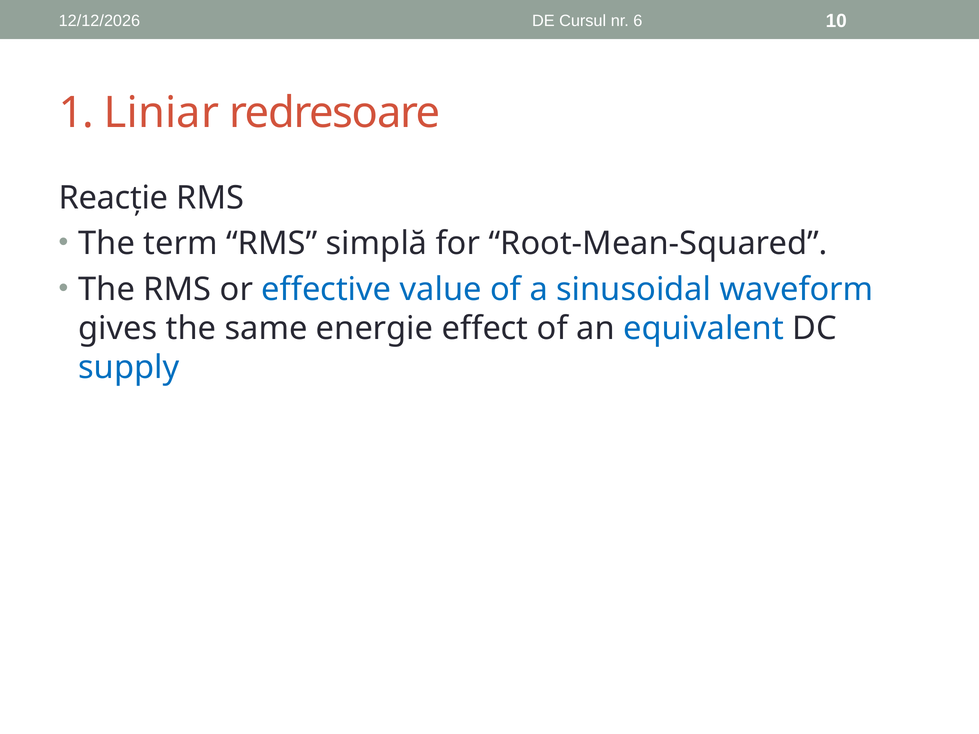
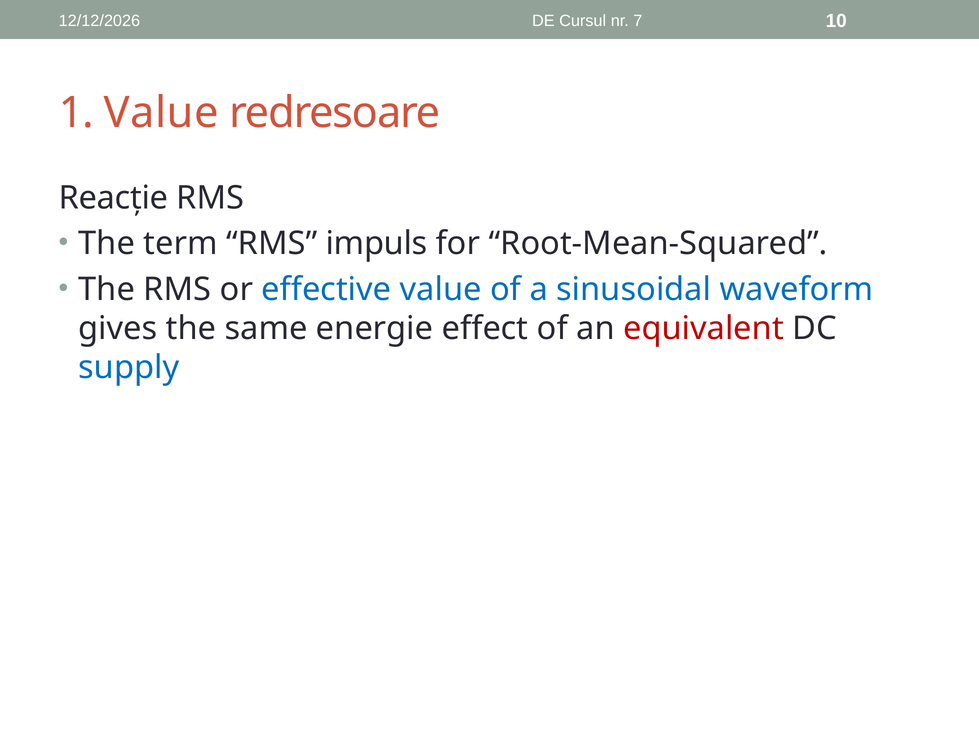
6: 6 -> 7
1 Liniar: Liniar -> Value
simplă: simplă -> impuls
equivalent colour: blue -> red
